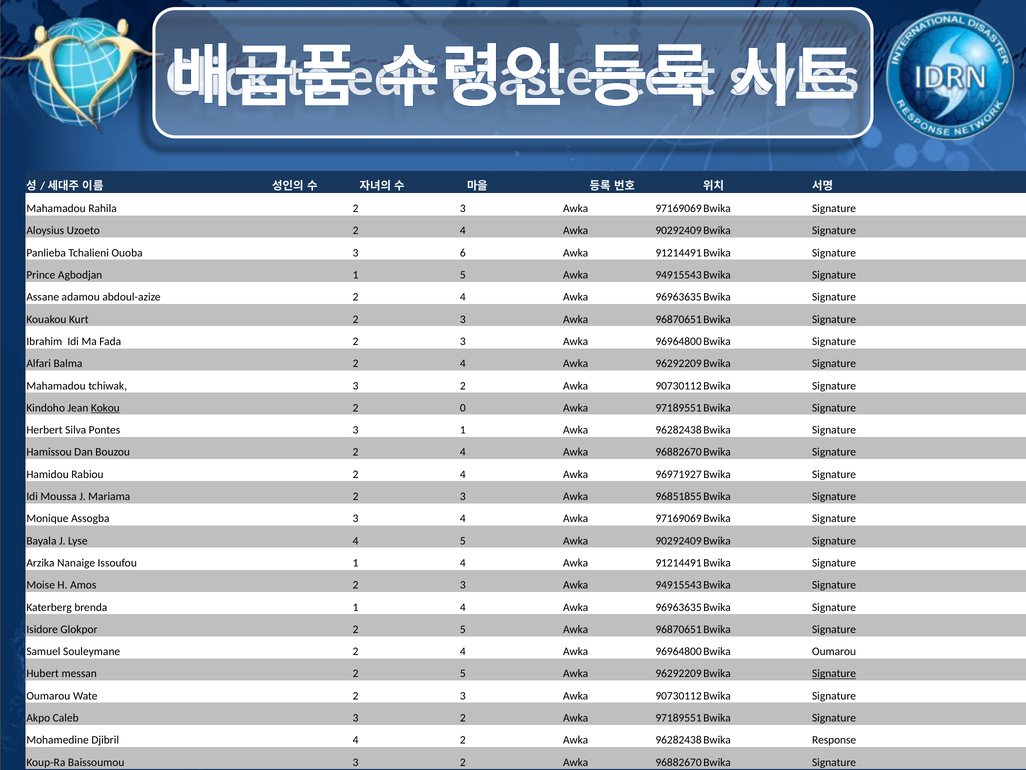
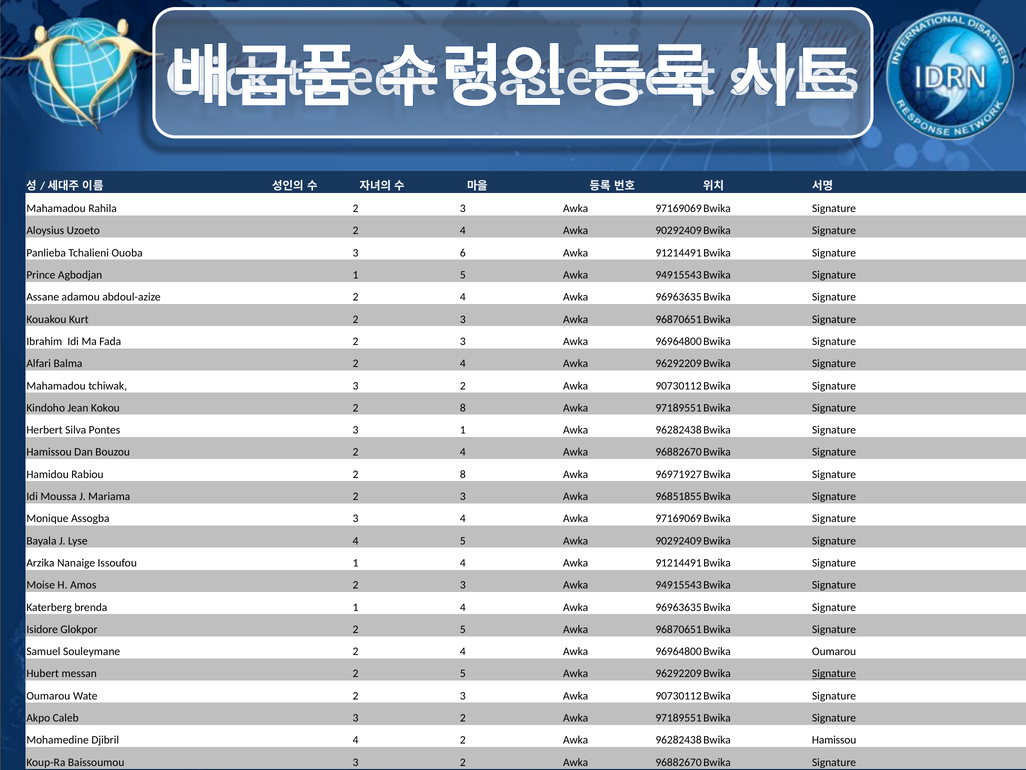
Kokou underline: present -> none
0 at (463, 408): 0 -> 8
Rabiou 2 4: 4 -> 8
Response at (834, 740): Response -> Hamissou
